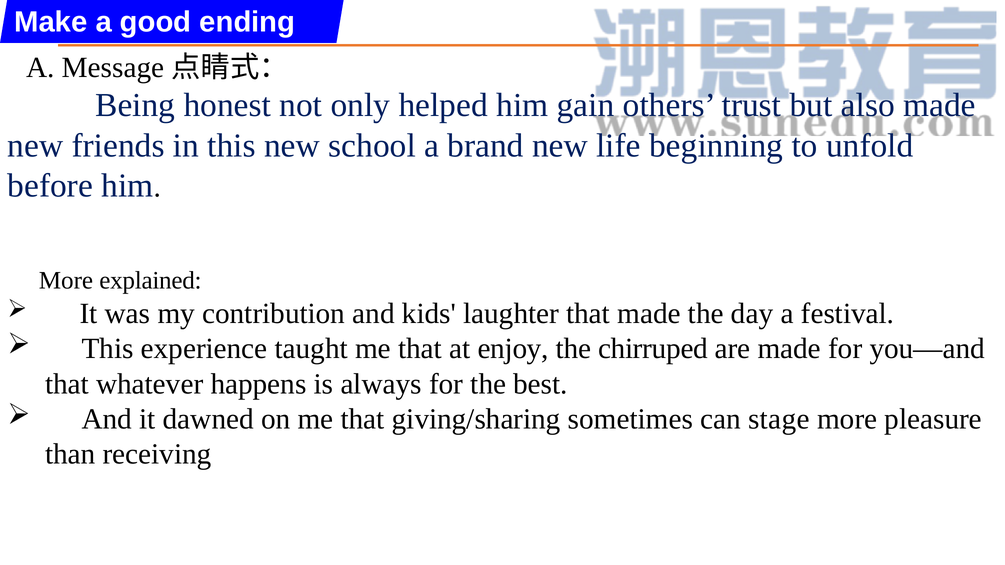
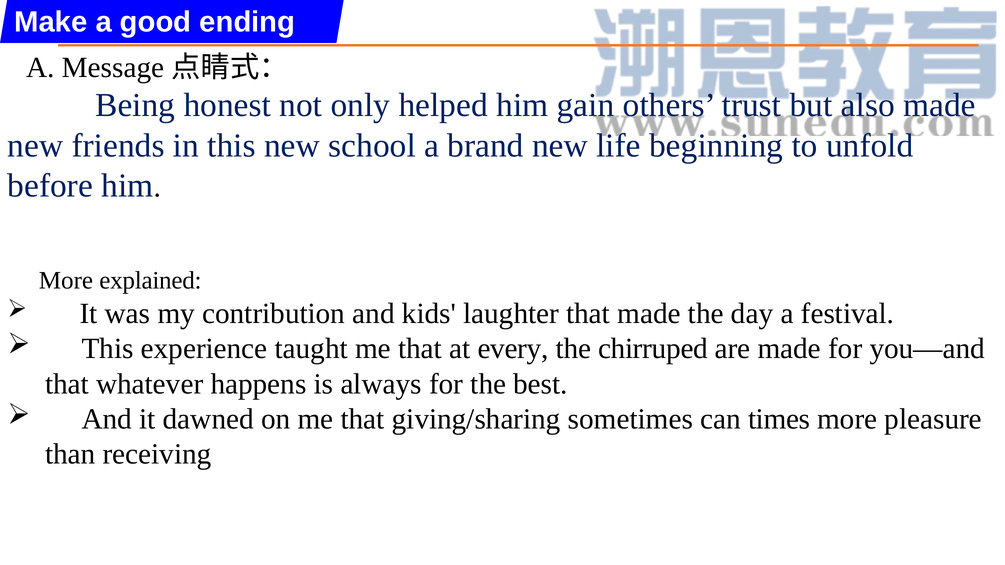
enjoy: enjoy -> every
stage: stage -> times
